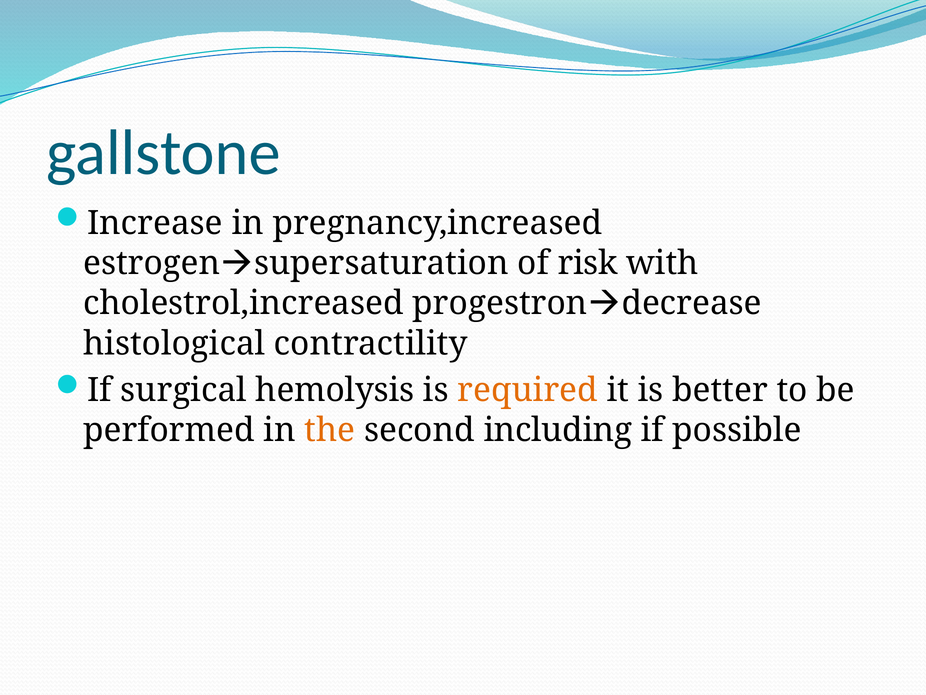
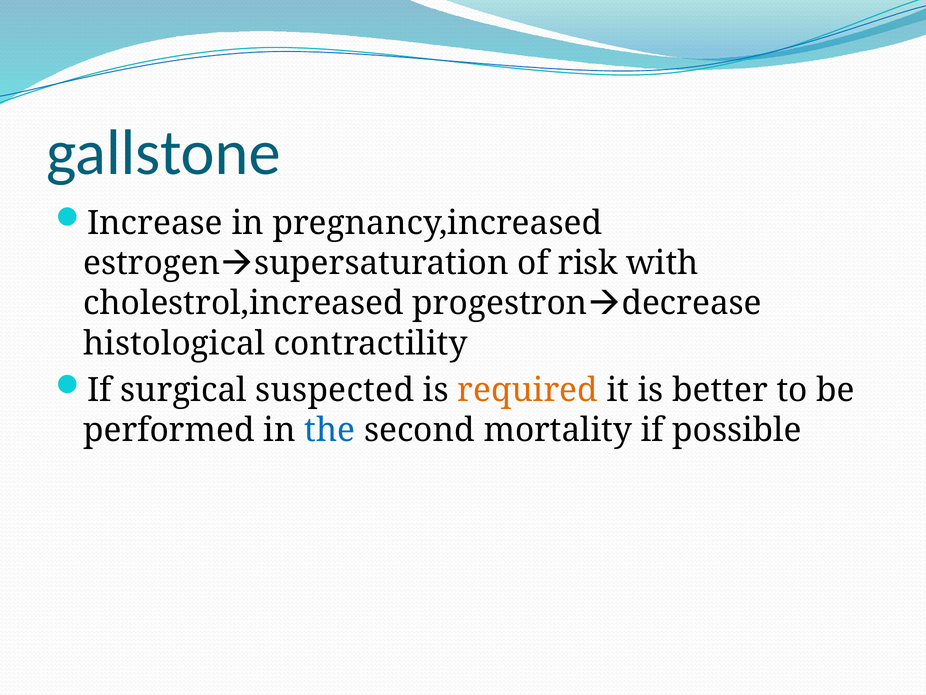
hemolysis: hemolysis -> suspected
the colour: orange -> blue
including: including -> mortality
